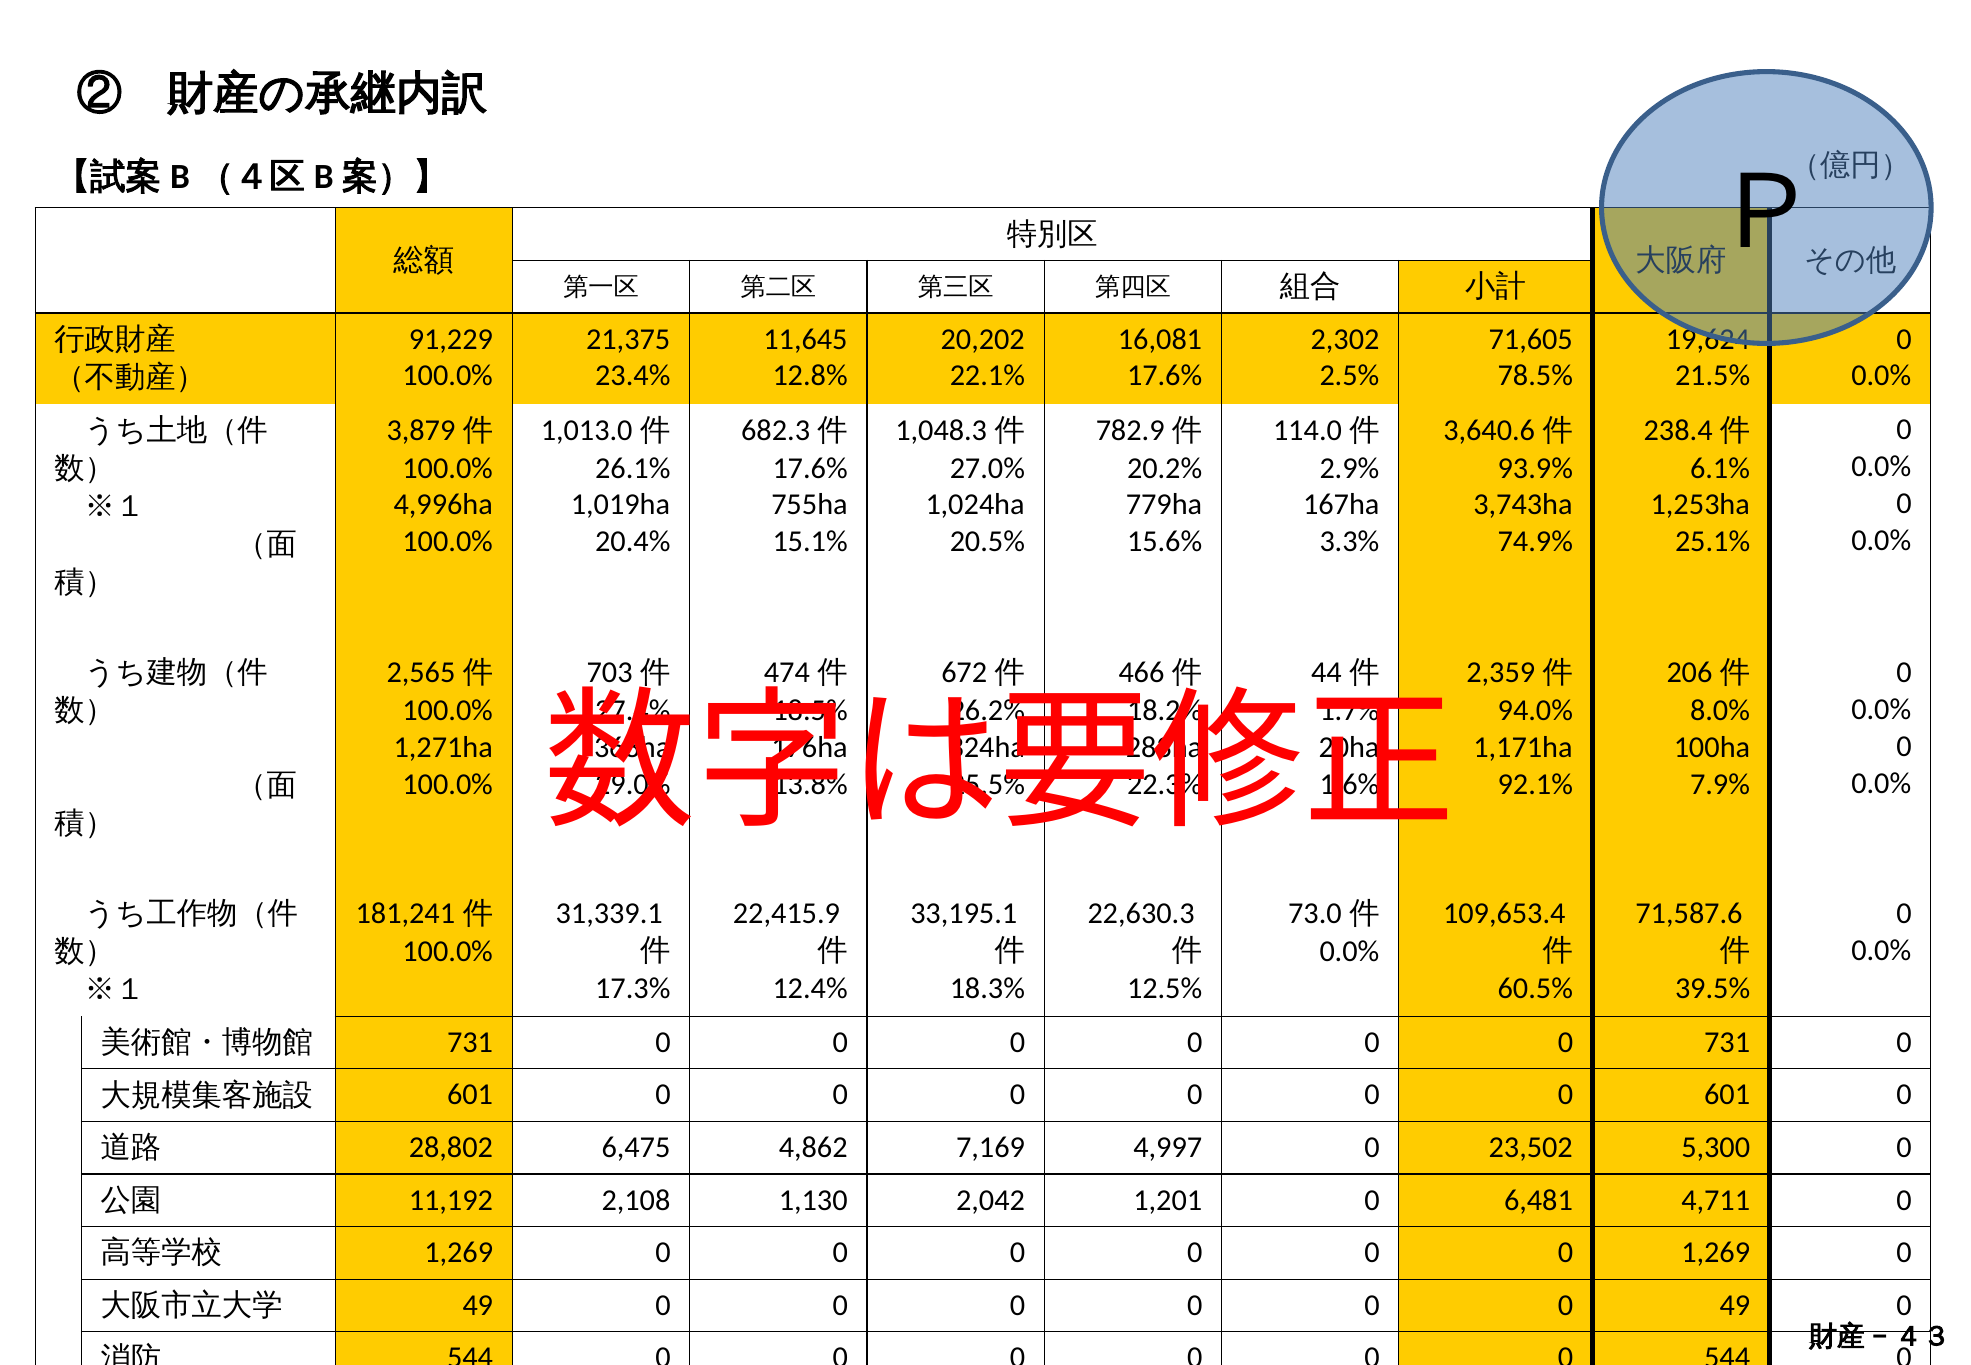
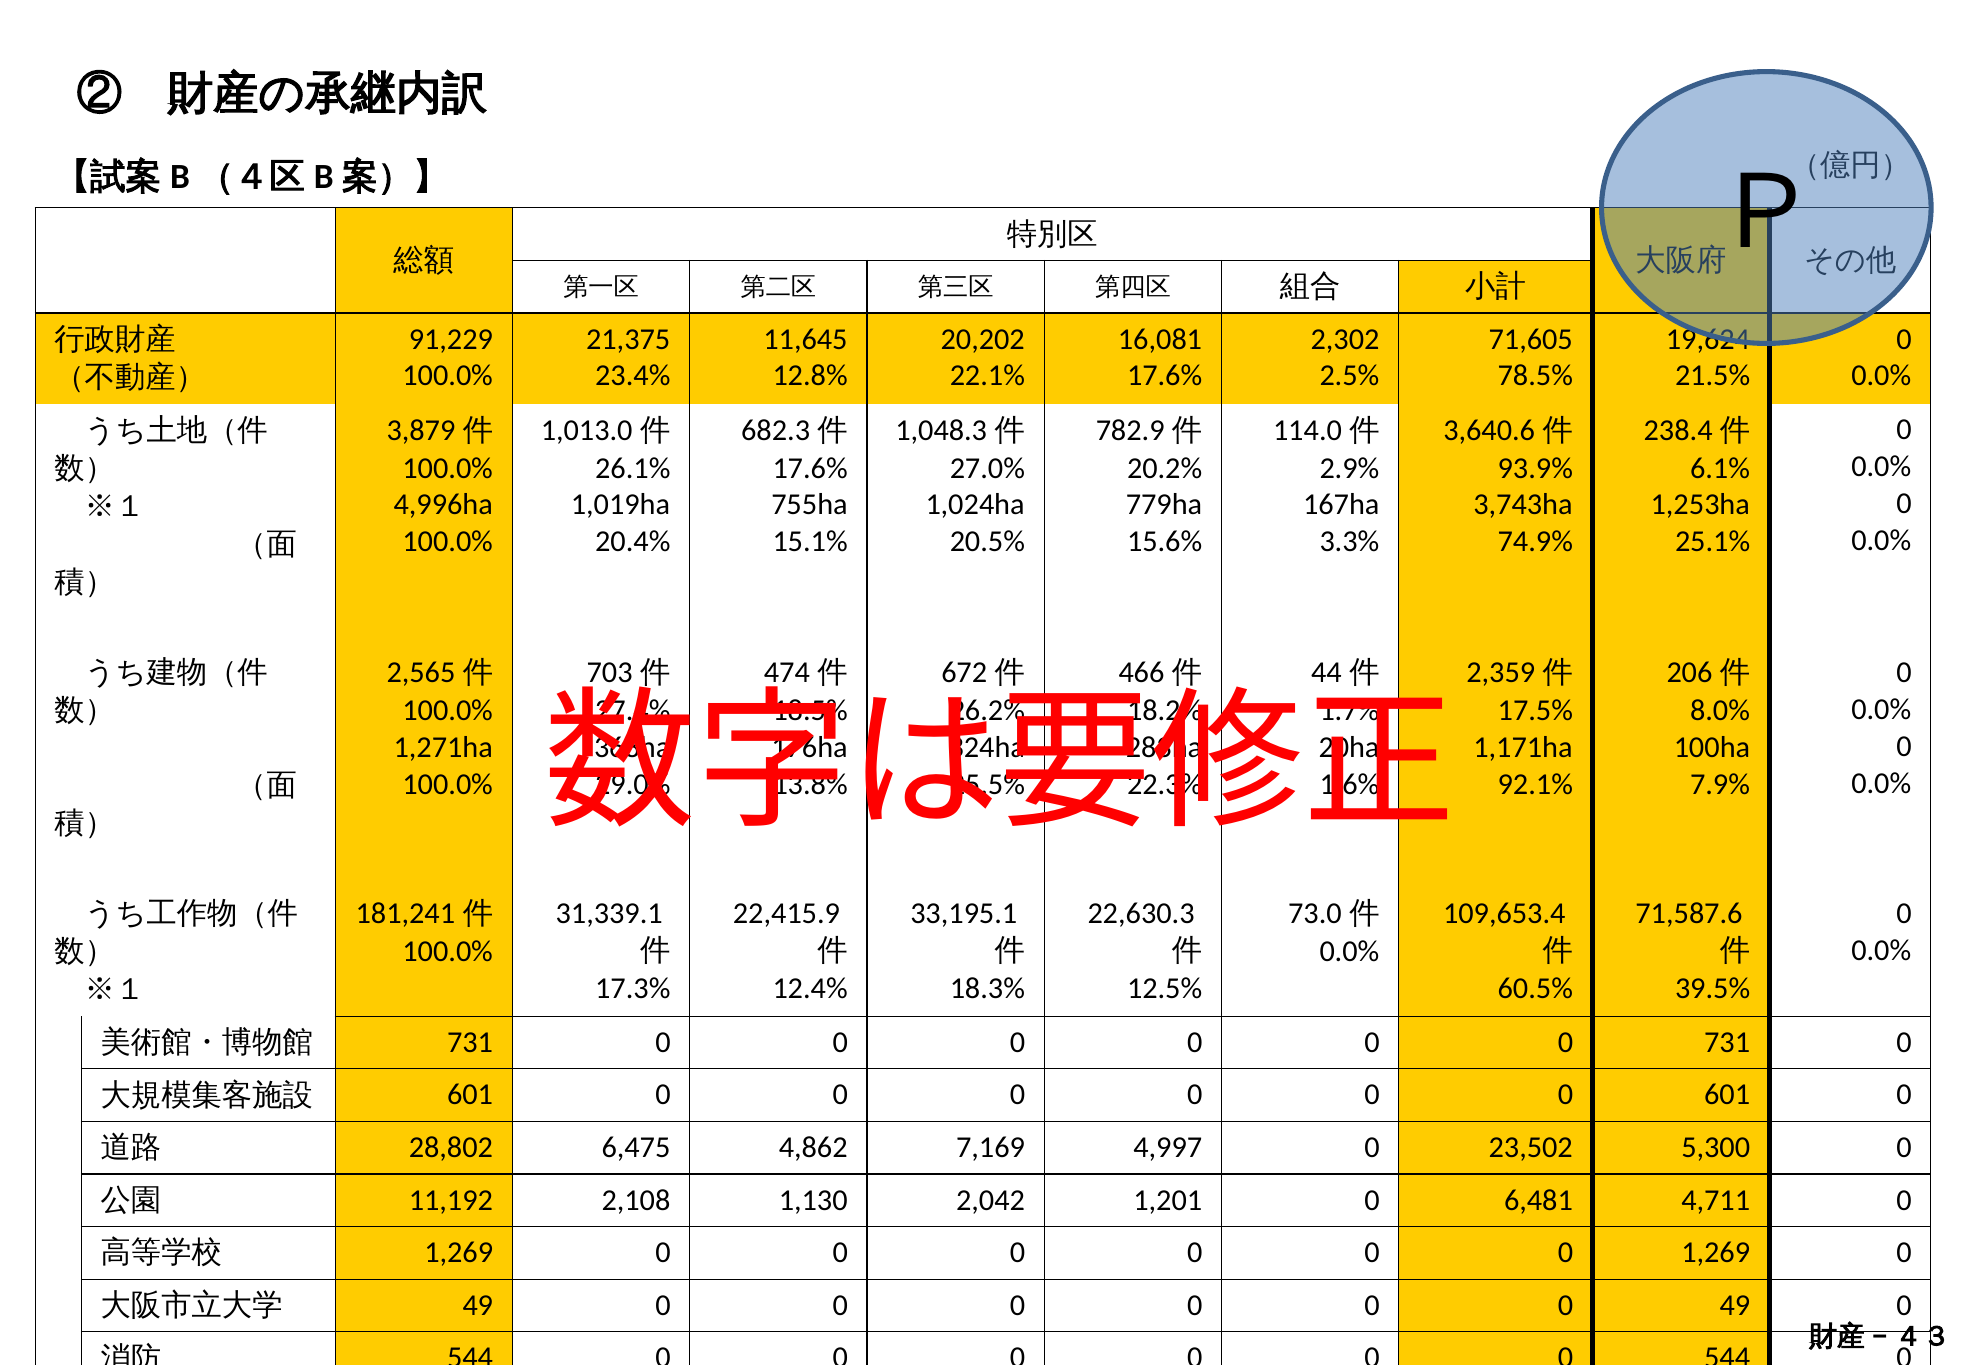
94.0%: 94.0% -> 17.5%
